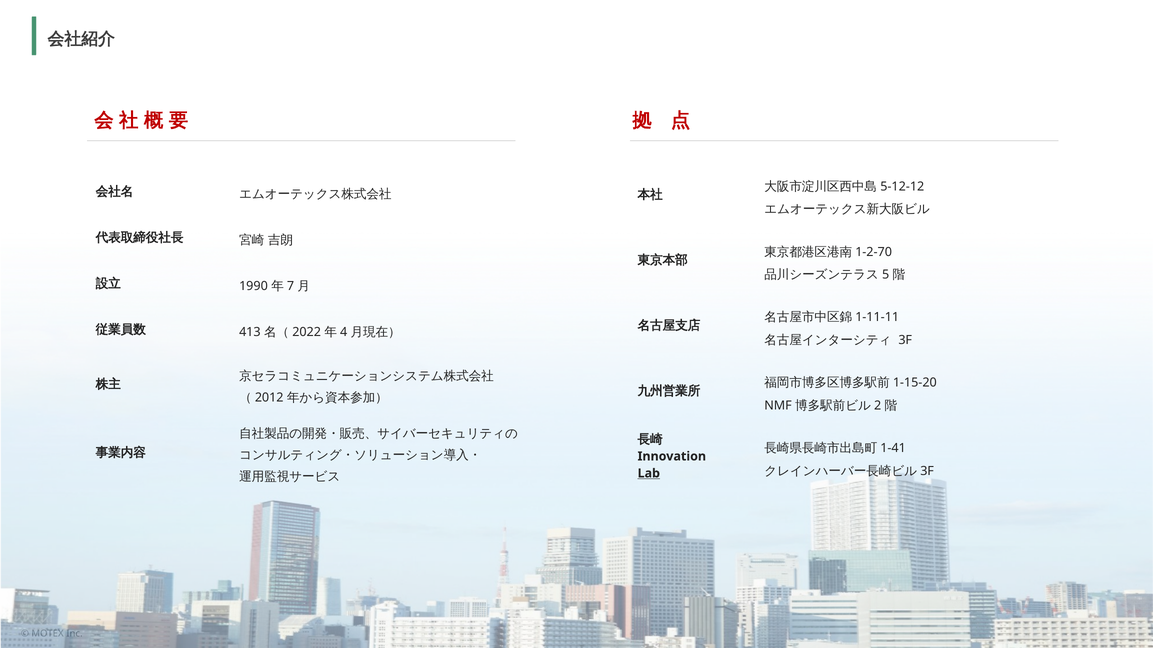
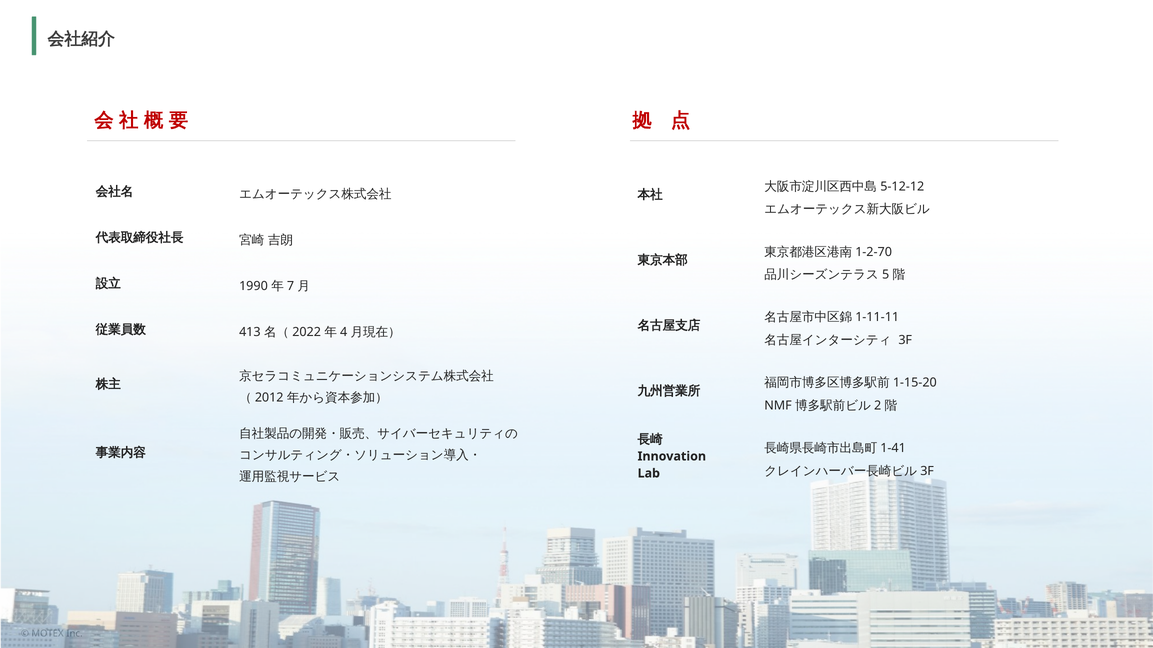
Lab underline: present -> none
